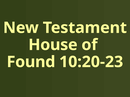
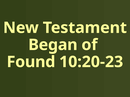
House: House -> Began
